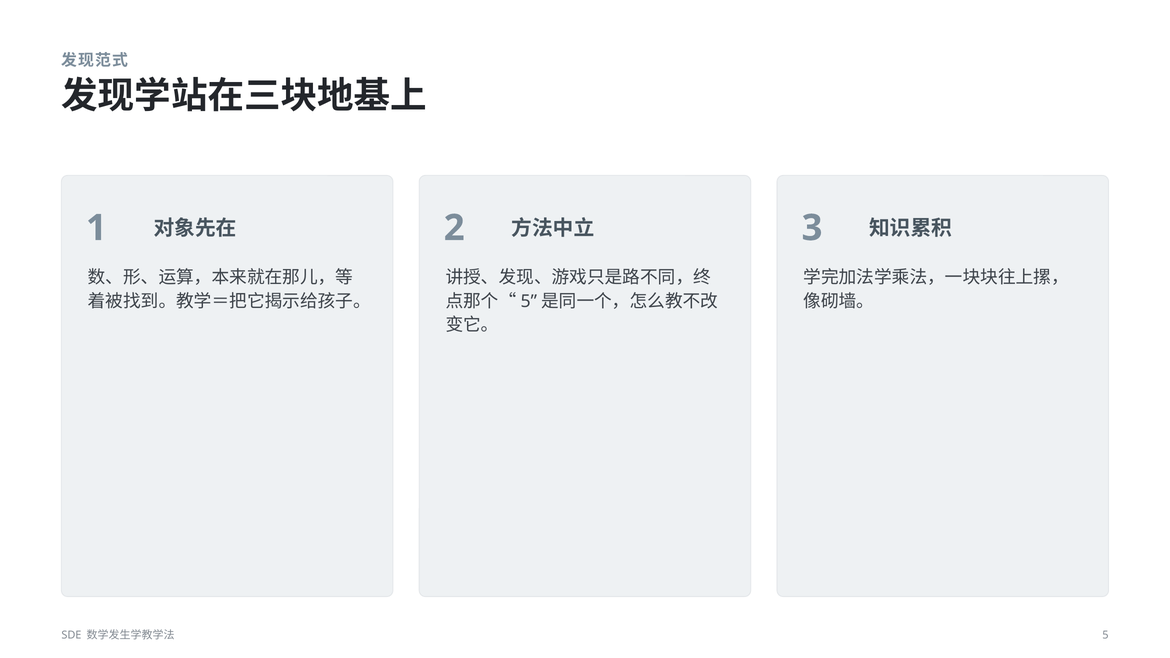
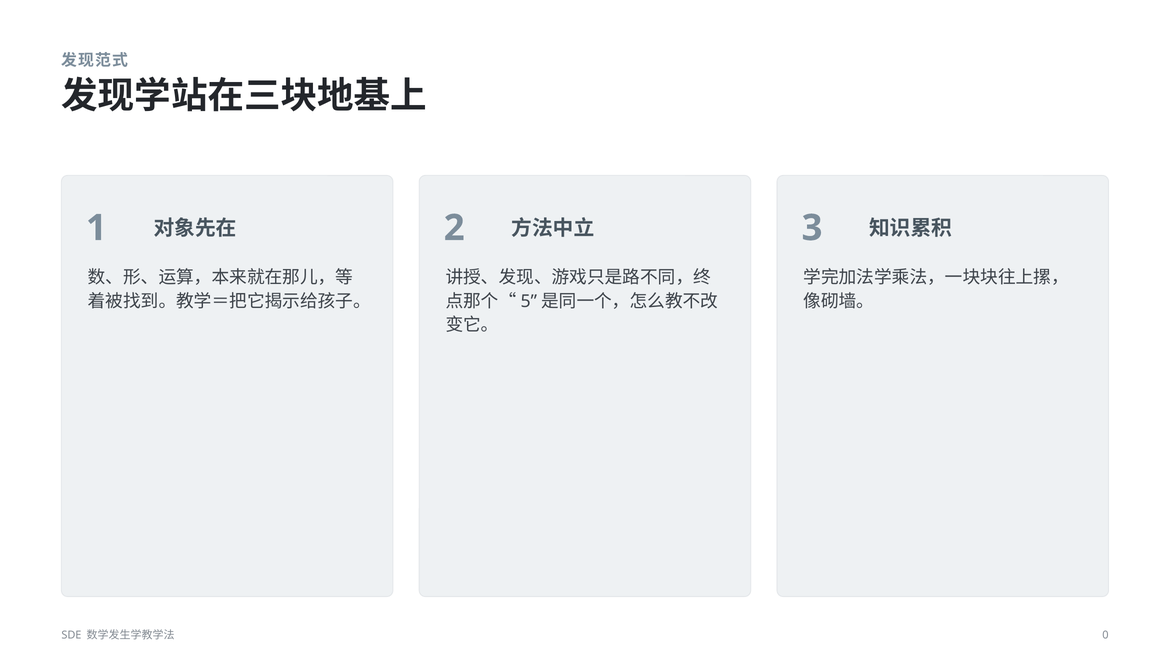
5: 5 -> 0
